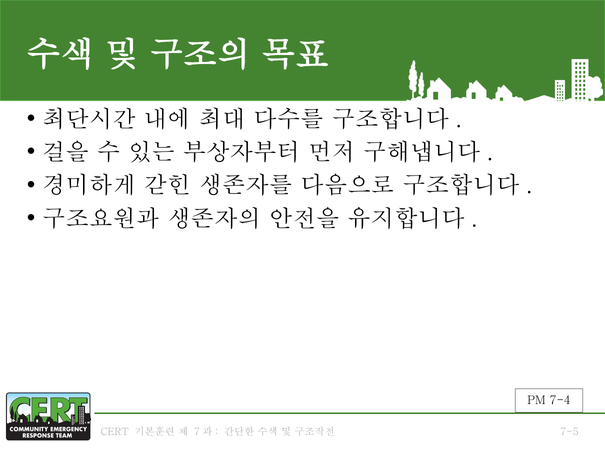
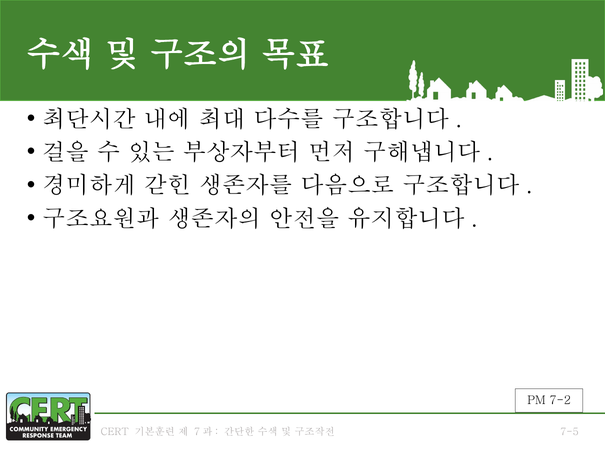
7-4: 7-4 -> 7-2
